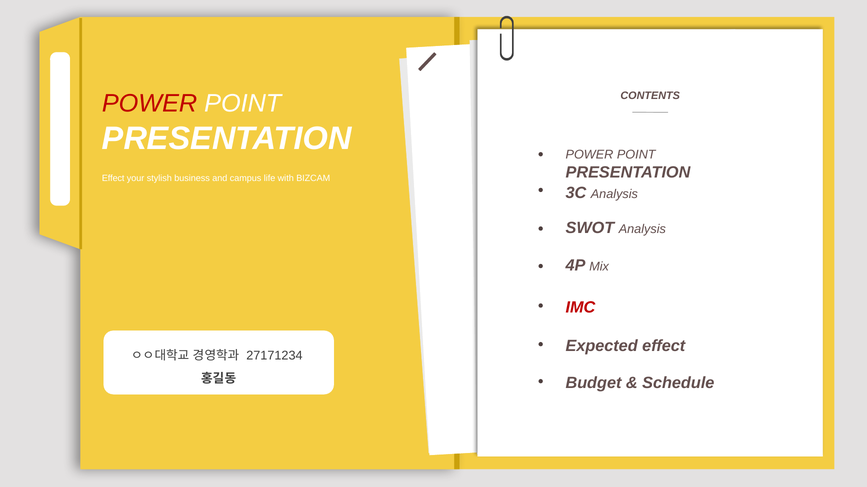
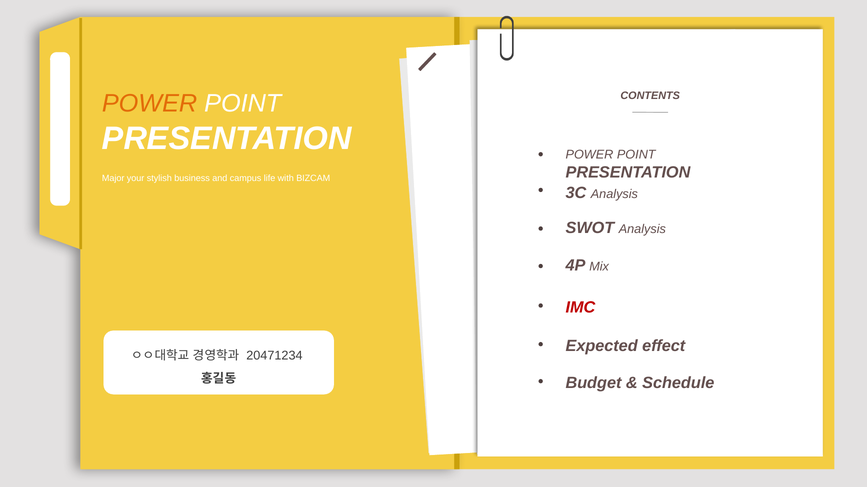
POWER at (150, 104) colour: red -> orange
Effect at (113, 179): Effect -> Major
27171234: 27171234 -> 20471234
